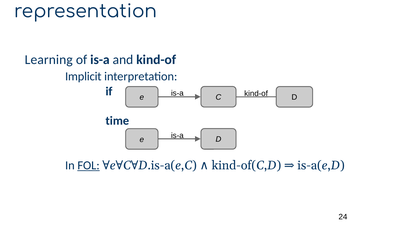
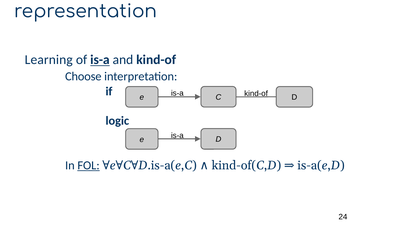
is-a at (100, 60) underline: none -> present
Implicit: Implicit -> Choose
time: time -> logic
